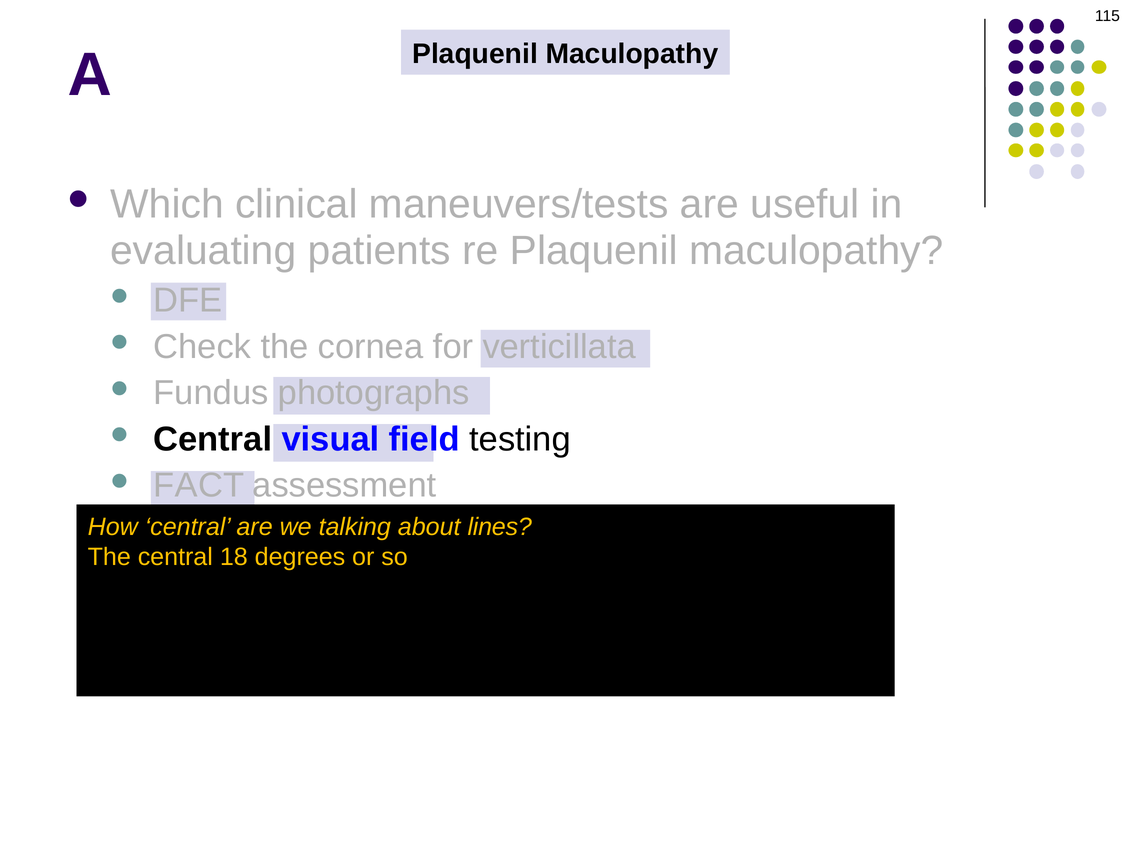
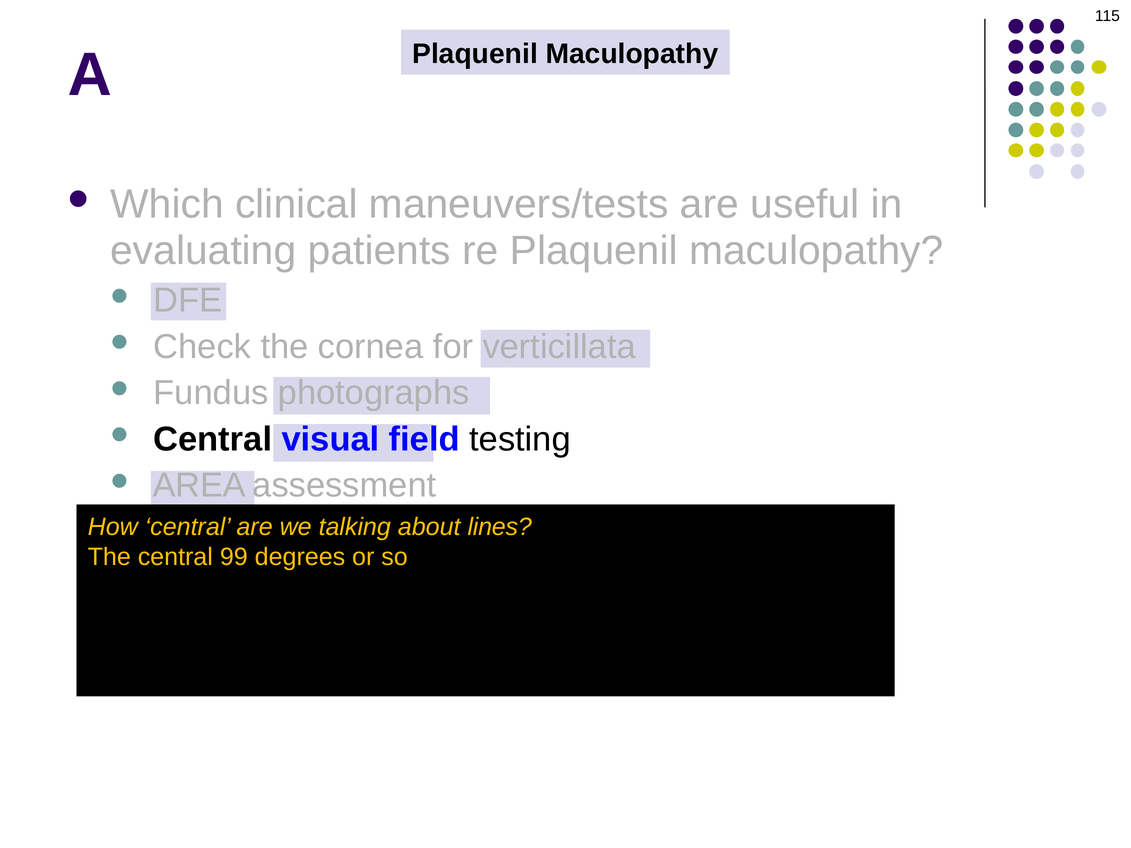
FACT: FACT -> AREA
18: 18 -> 99
